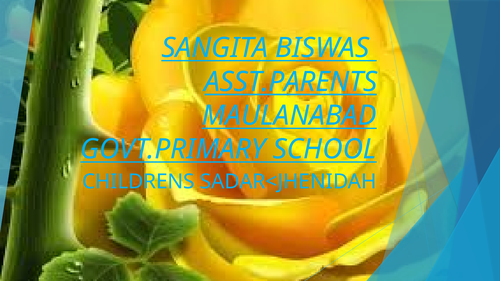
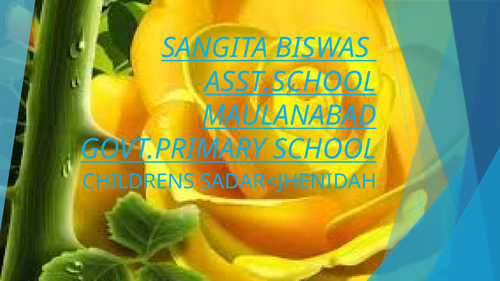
ASST.PARENTS: ASST.PARENTS -> ASST.SCHOOL
